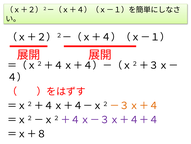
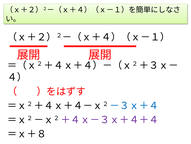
－３ｘ＋４ colour: orange -> blue
